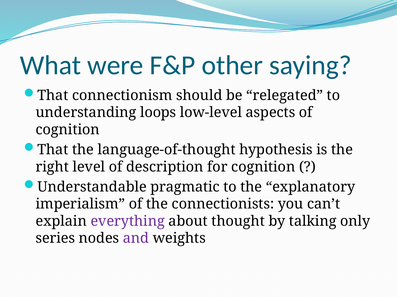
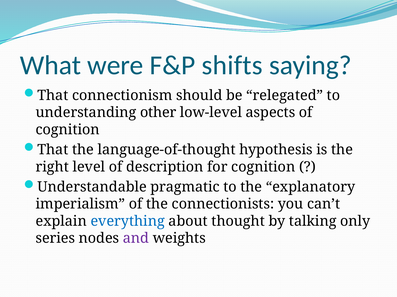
other: other -> shifts
loops: loops -> other
everything colour: purple -> blue
